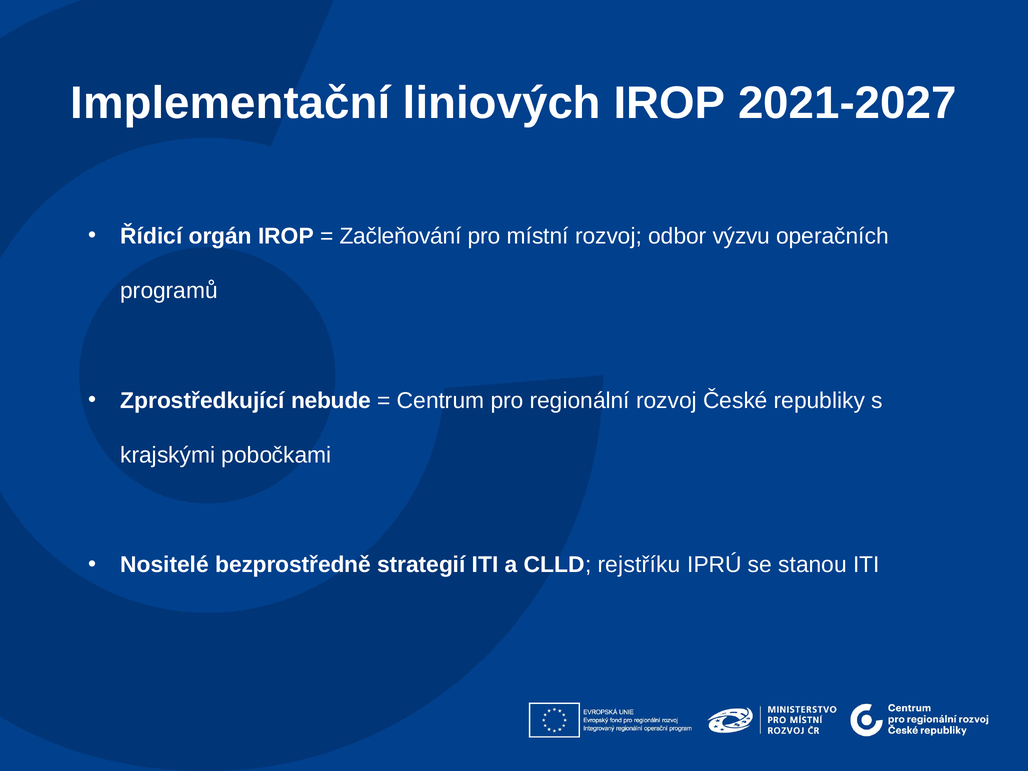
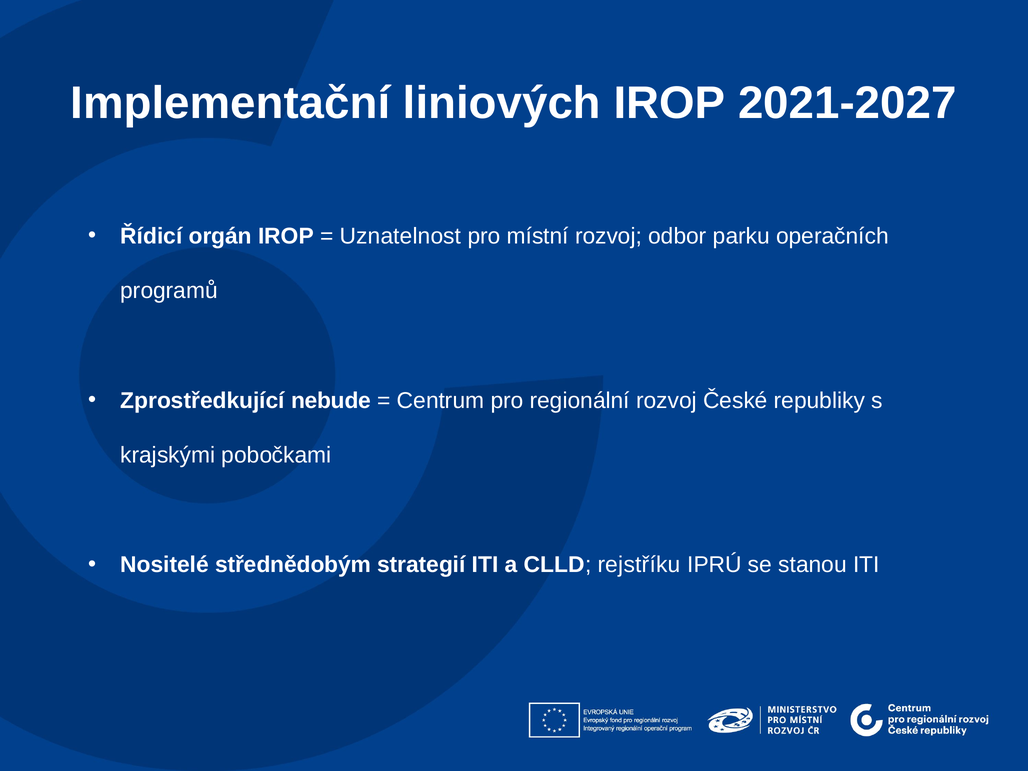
Začleňování: Začleňování -> Uznatelnost
výzvu: výzvu -> parku
bezprostředně: bezprostředně -> střednědobým
